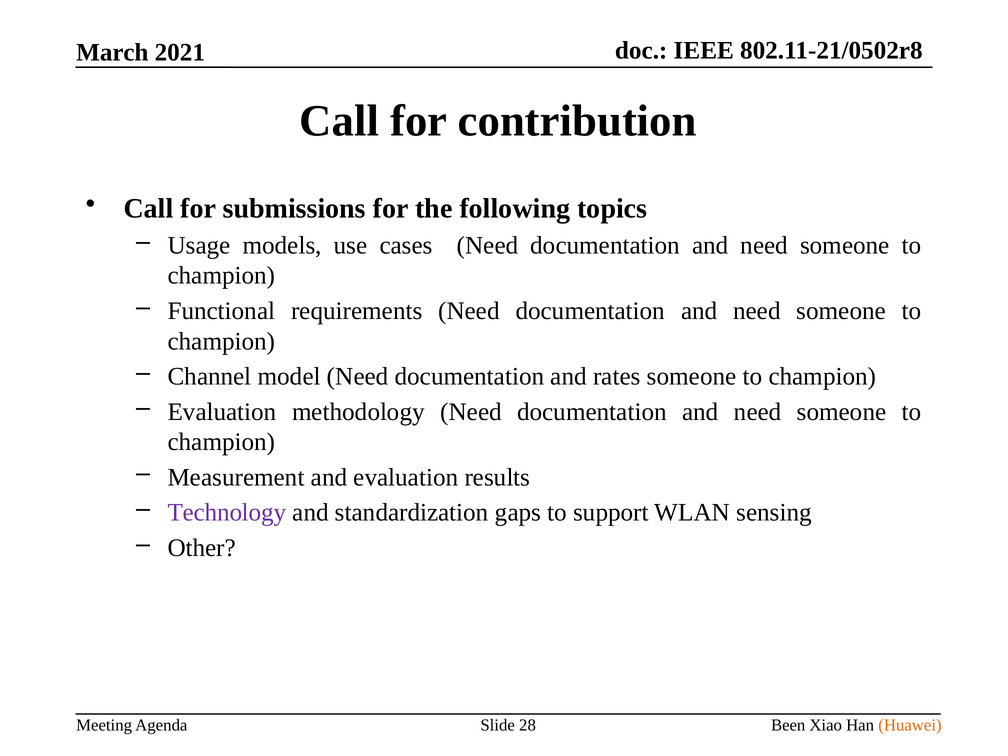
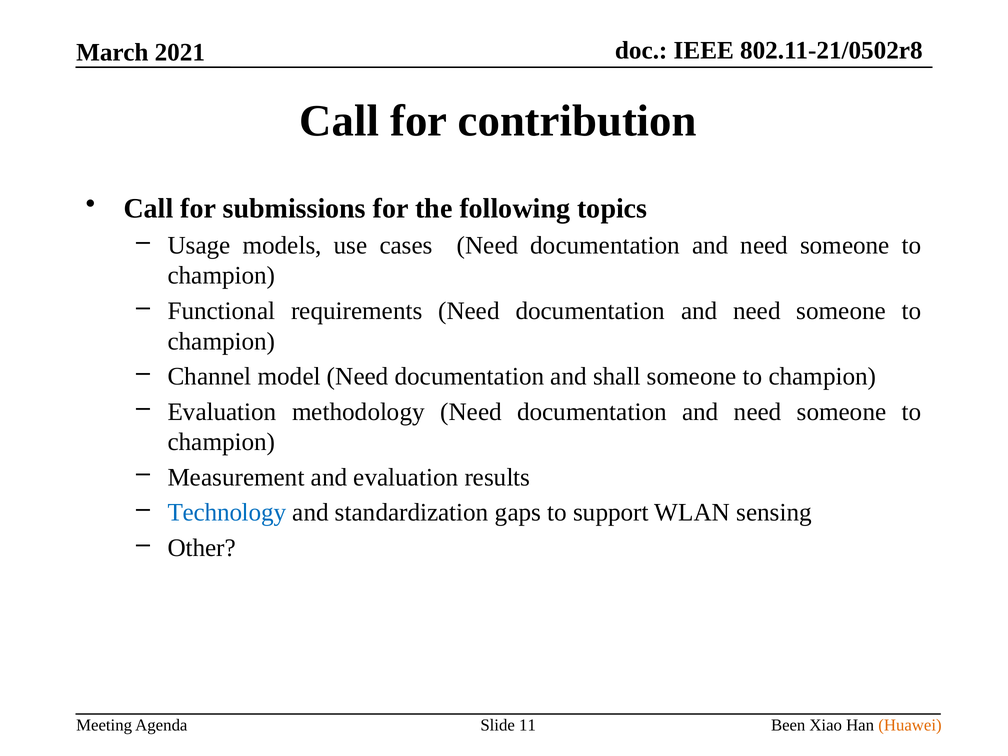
rates: rates -> shall
Technology colour: purple -> blue
28: 28 -> 11
